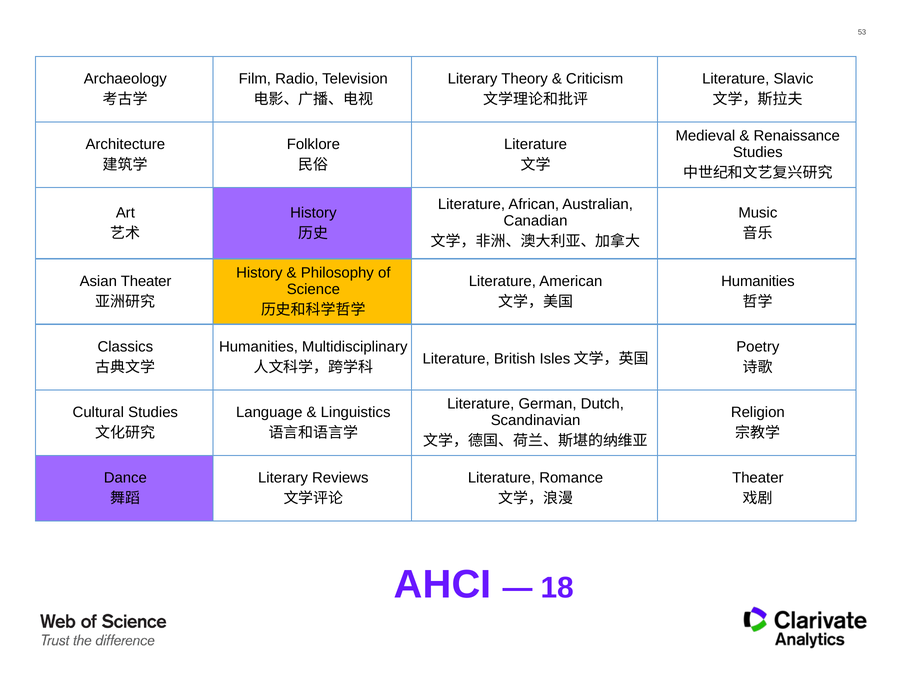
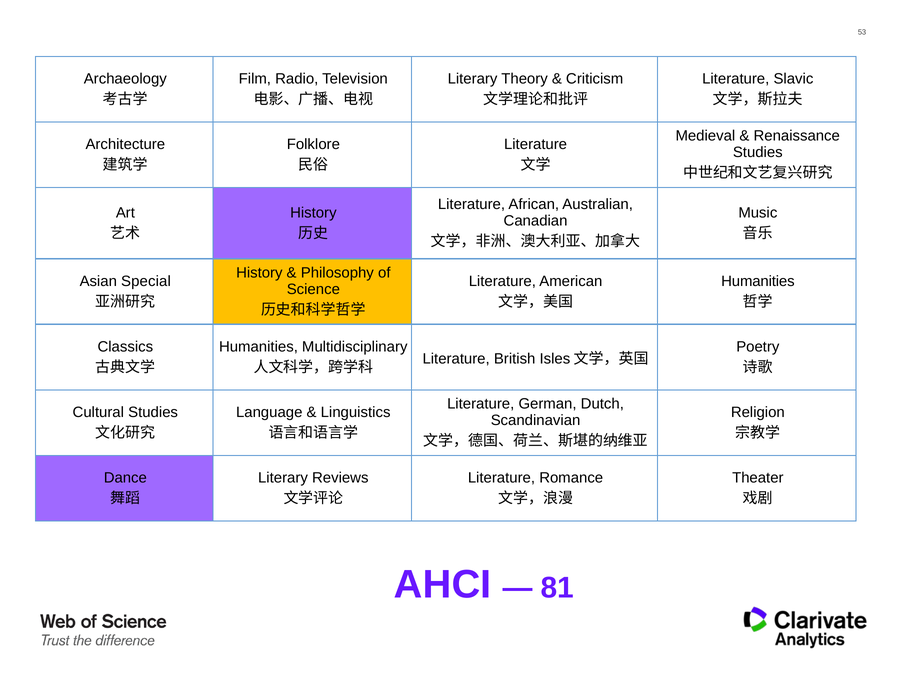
Asian Theater: Theater -> Special
18: 18 -> 81
